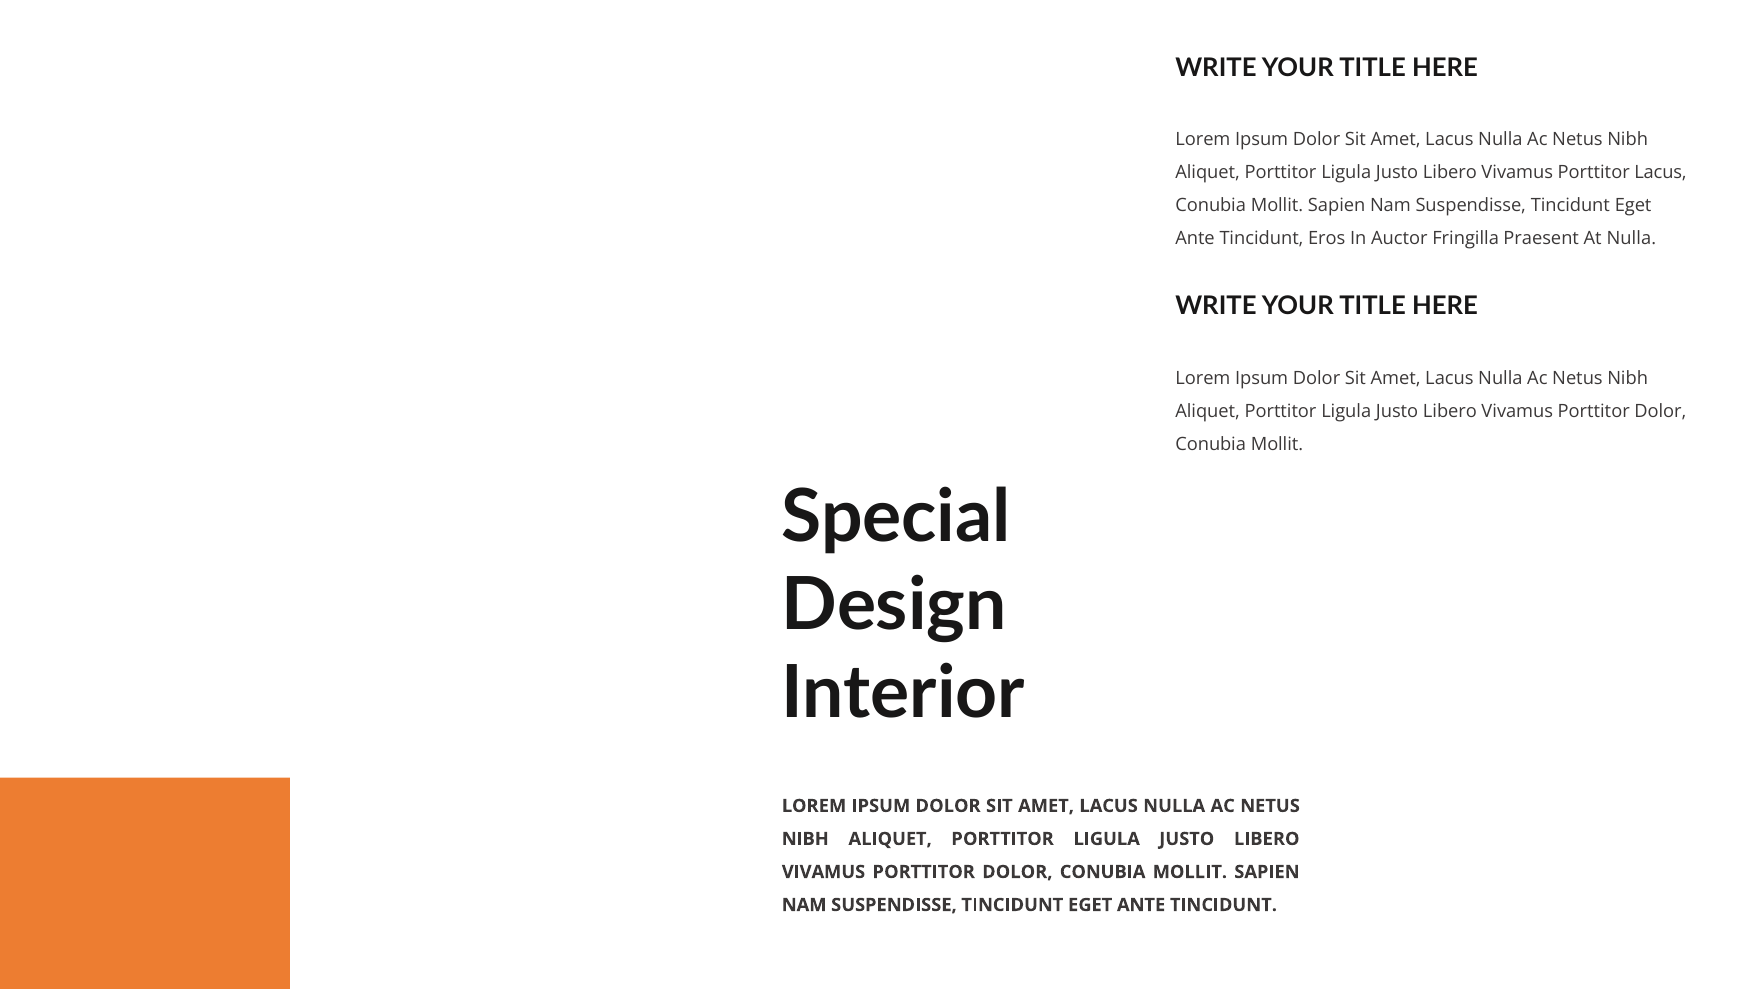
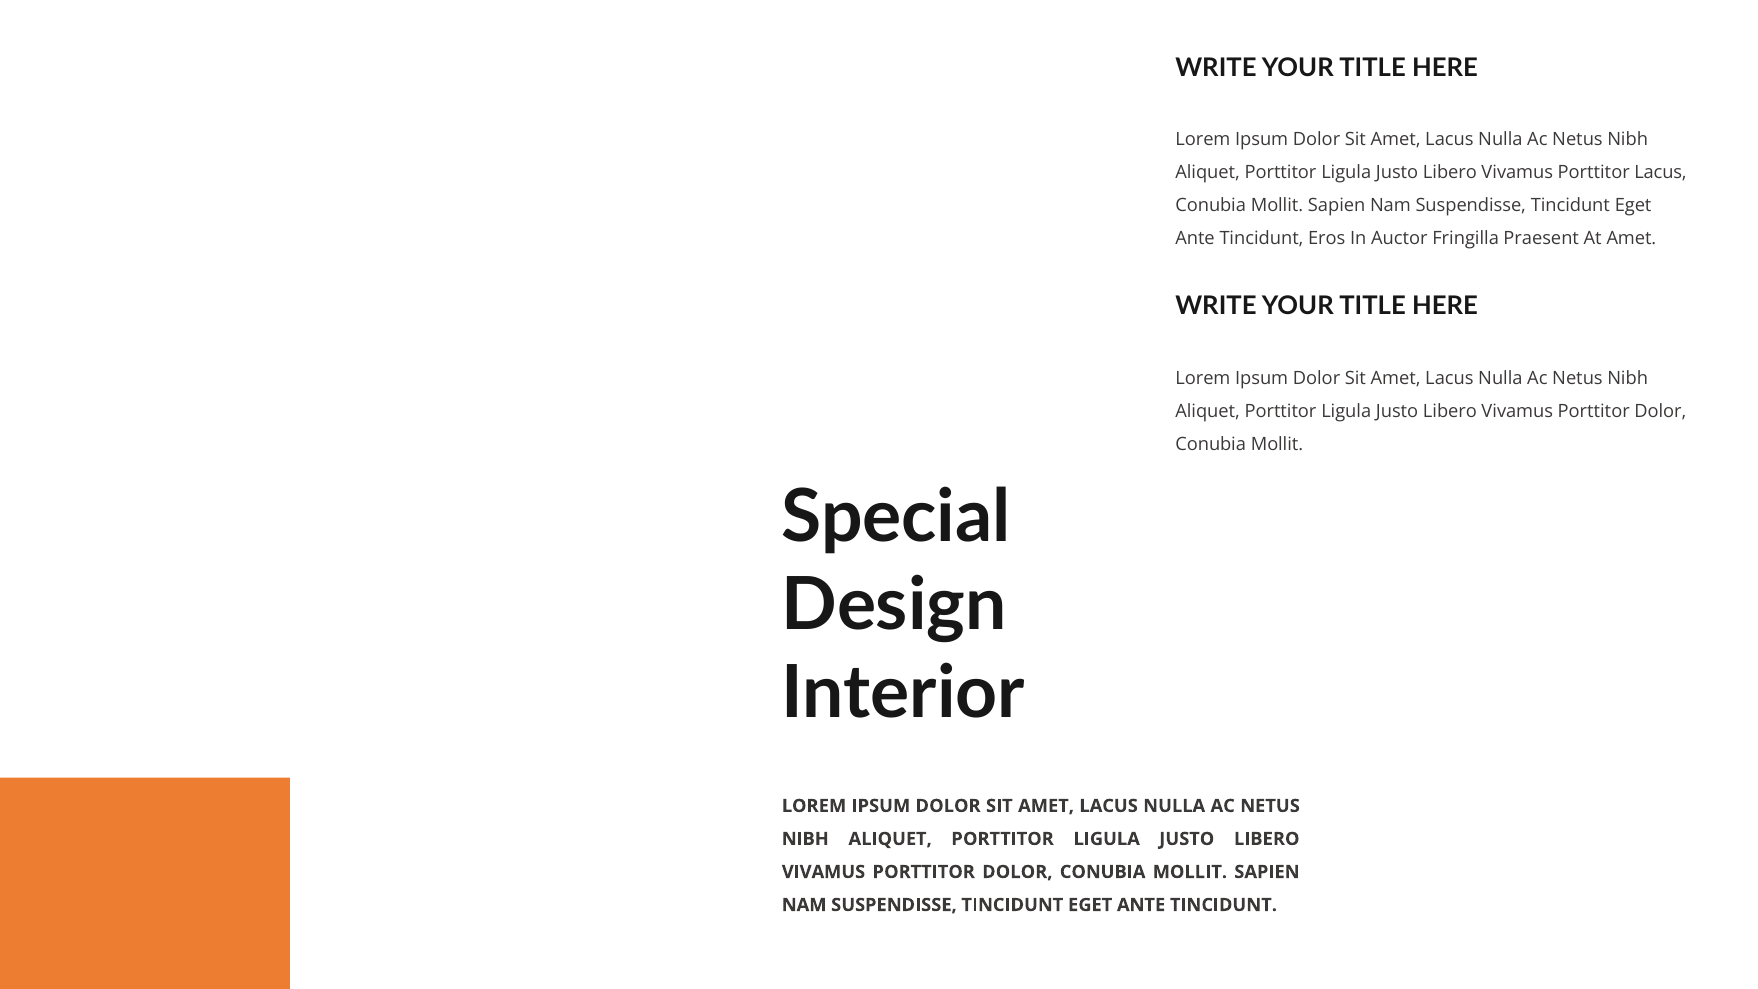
At Nulla: Nulla -> Amet
